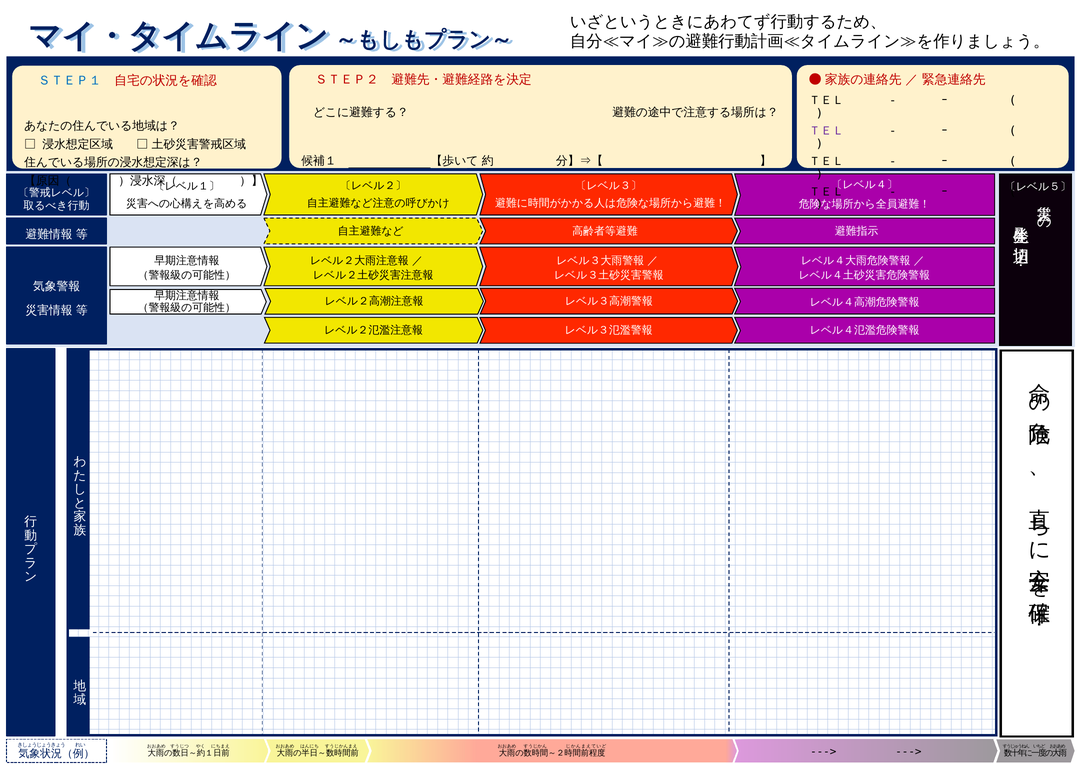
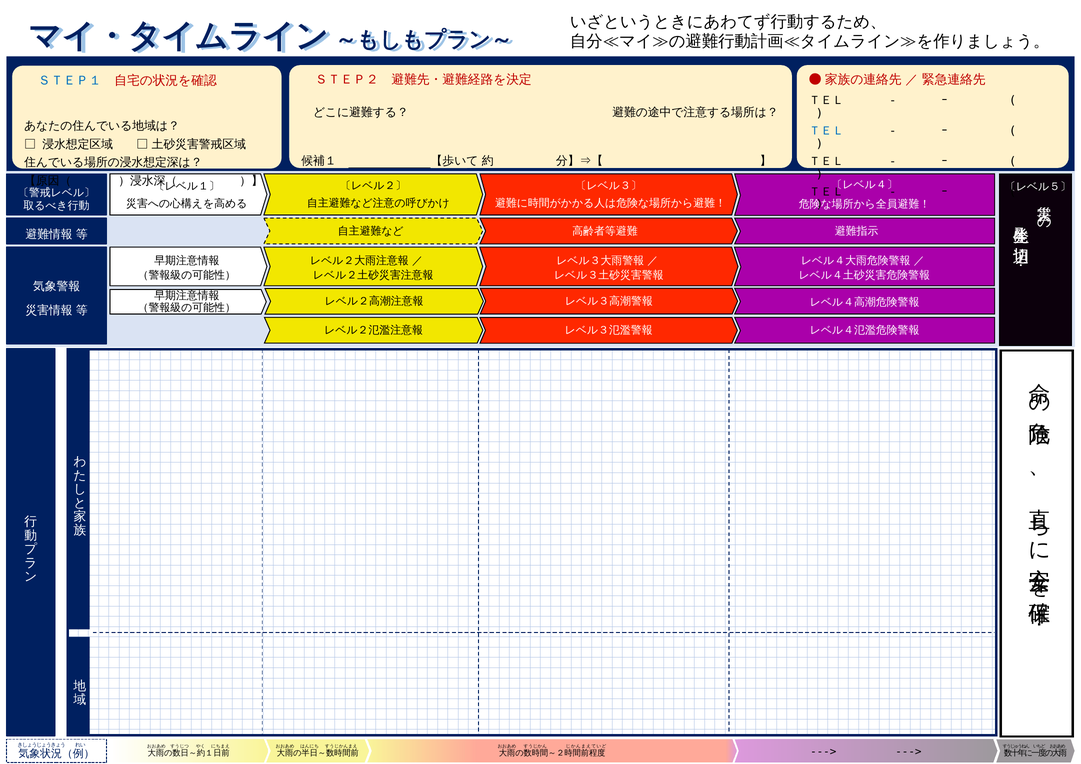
ＴＥＬ at (827, 131) colour: purple -> blue
